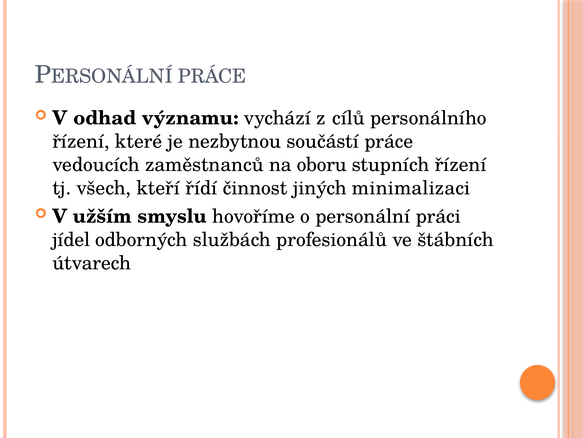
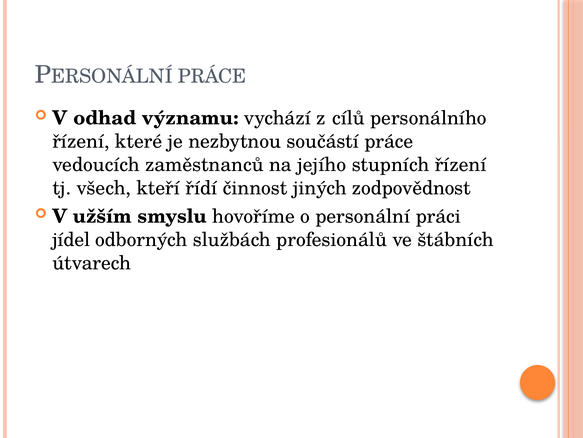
oboru: oboru -> jejího
minimalizaci: minimalizaci -> zodpovědnost
